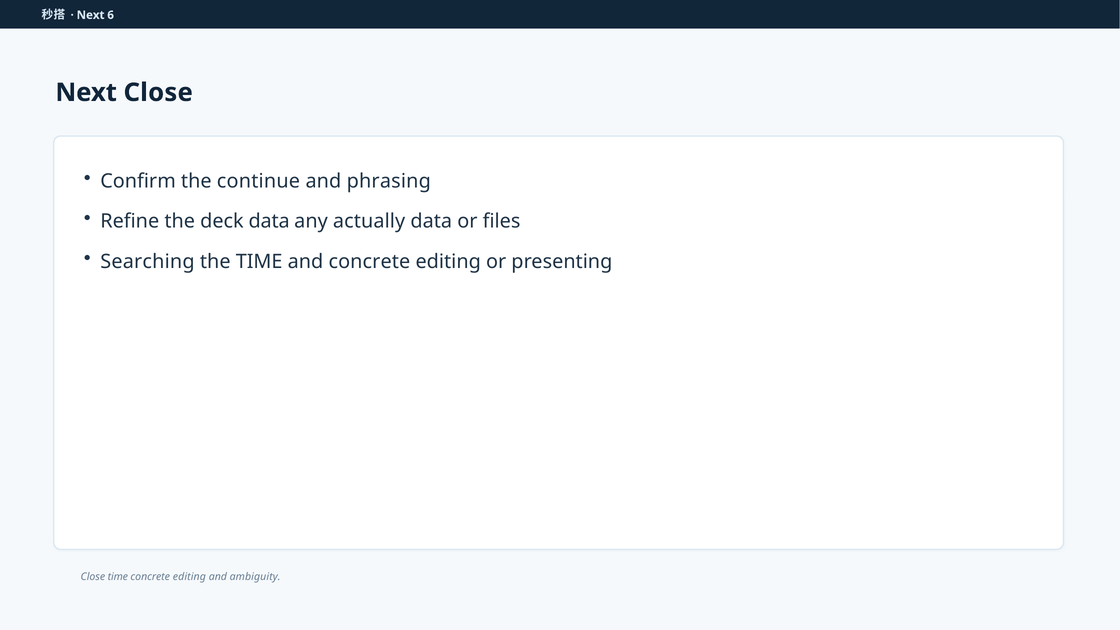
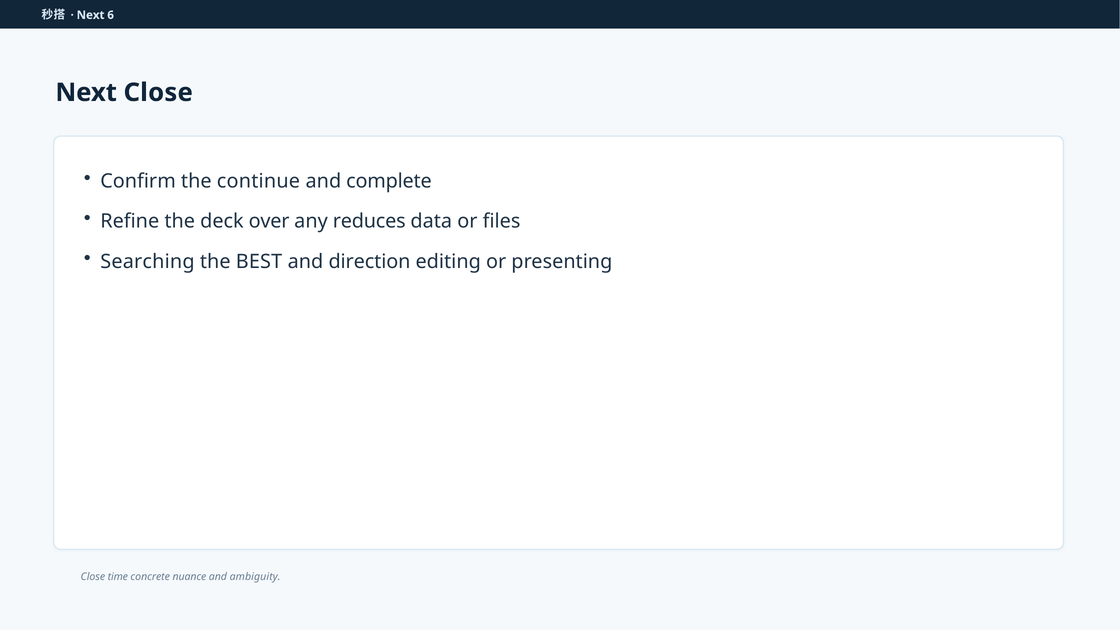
phrasing: phrasing -> complete
deck data: data -> over
actually: actually -> reduces
the TIME: TIME -> BEST
and concrete: concrete -> direction
editing at (189, 577): editing -> nuance
